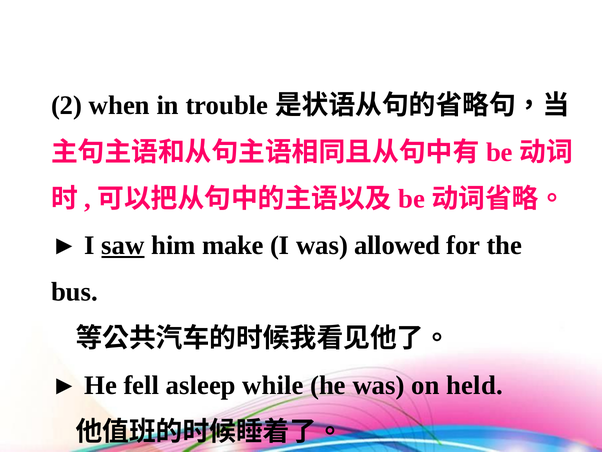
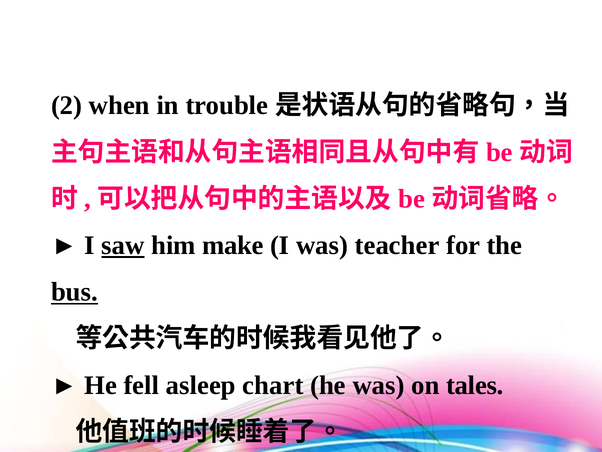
allowed: allowed -> teacher
bus underline: none -> present
while: while -> chart
held: held -> tales
